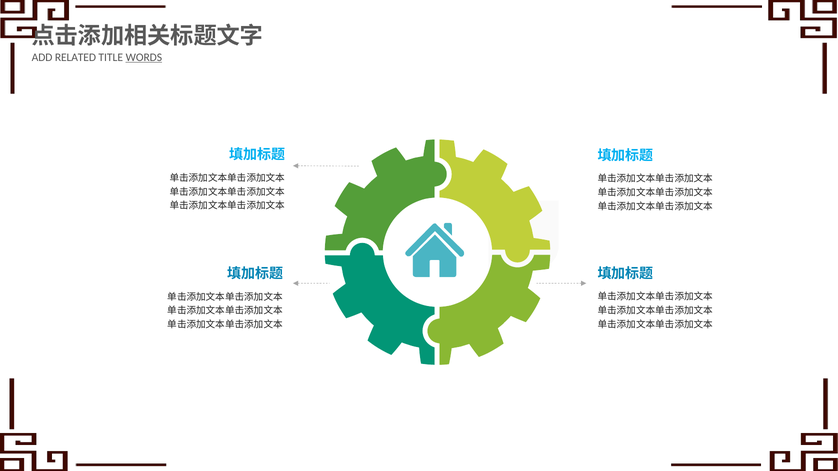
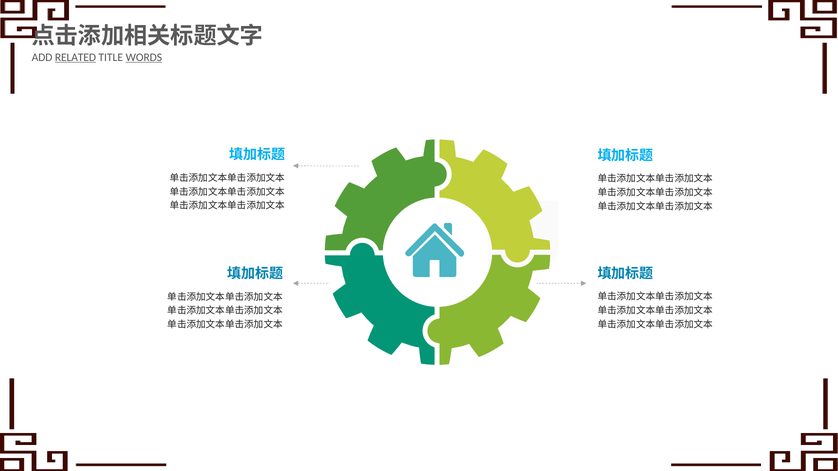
RELATED underline: none -> present
